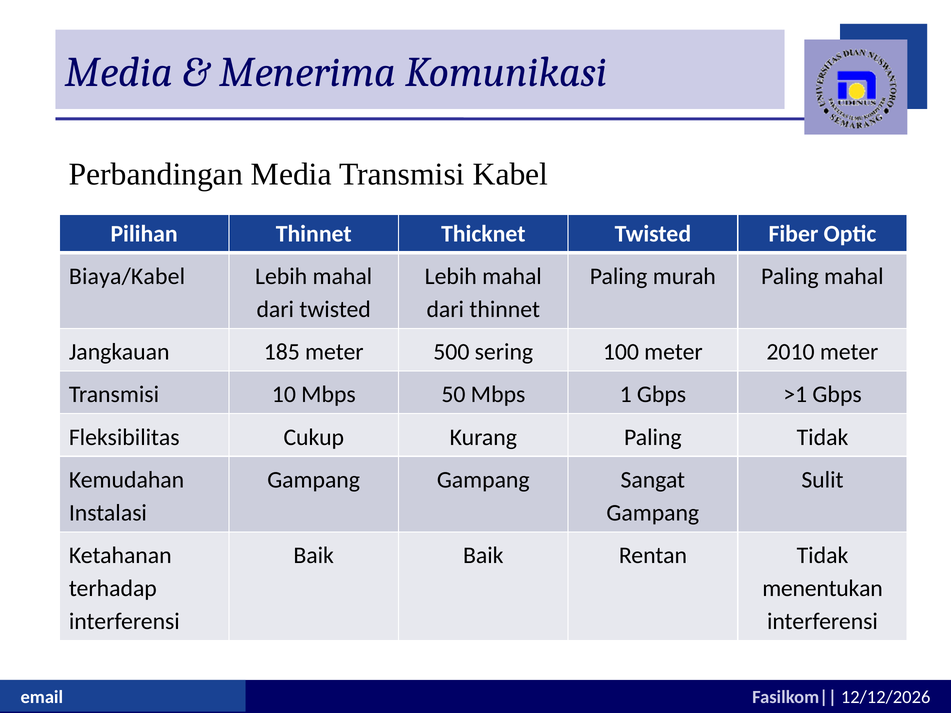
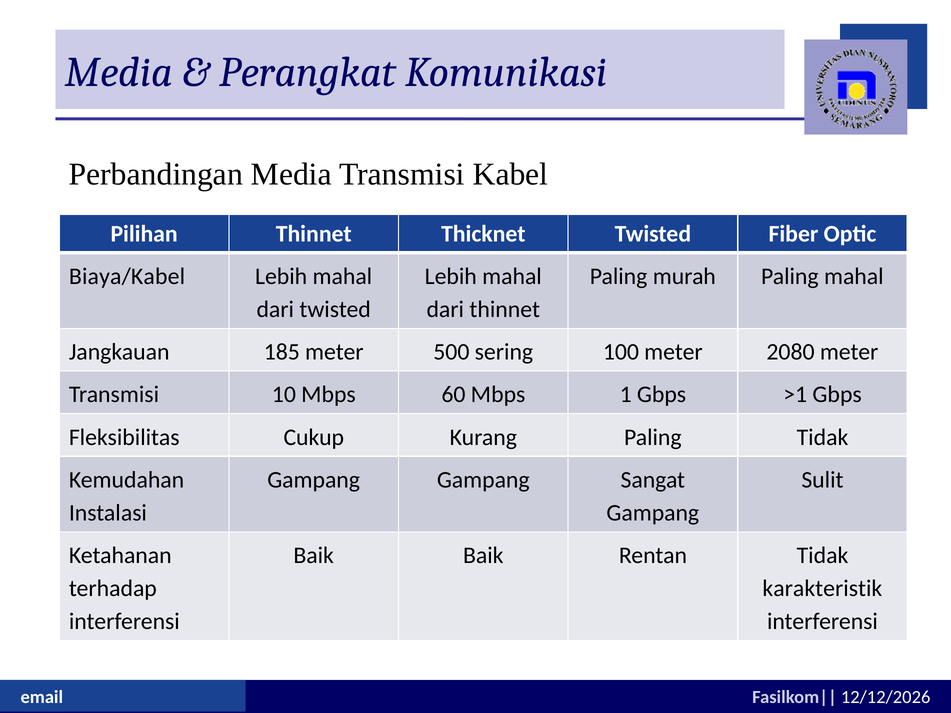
Menerima: Menerima -> Perangkat
2010: 2010 -> 2080
50: 50 -> 60
menentukan: menentukan -> karakteristik
